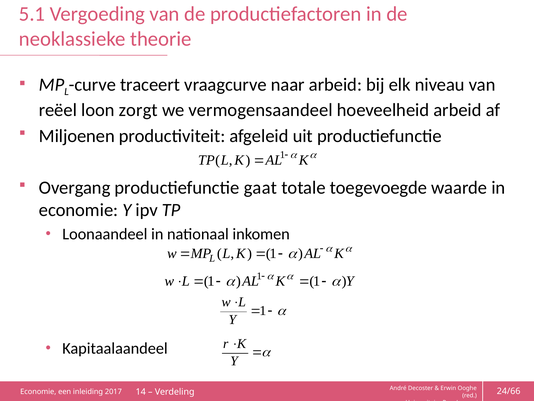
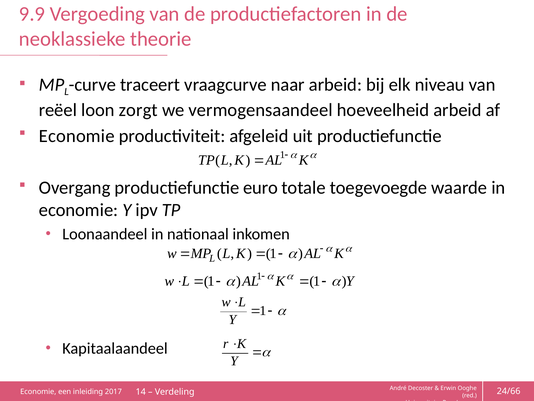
5.1: 5.1 -> 9.9
Miljoenen at (77, 136): Miljoenen -> Economie
gaat: gaat -> euro
